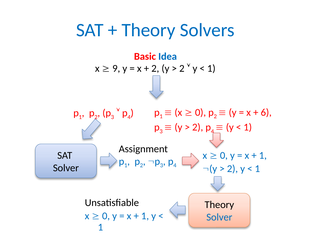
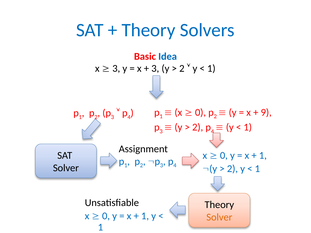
9 at (116, 69): 9 -> 3
2 at (155, 69): 2 -> 3
6: 6 -> 9
Solver at (219, 217) colour: blue -> orange
